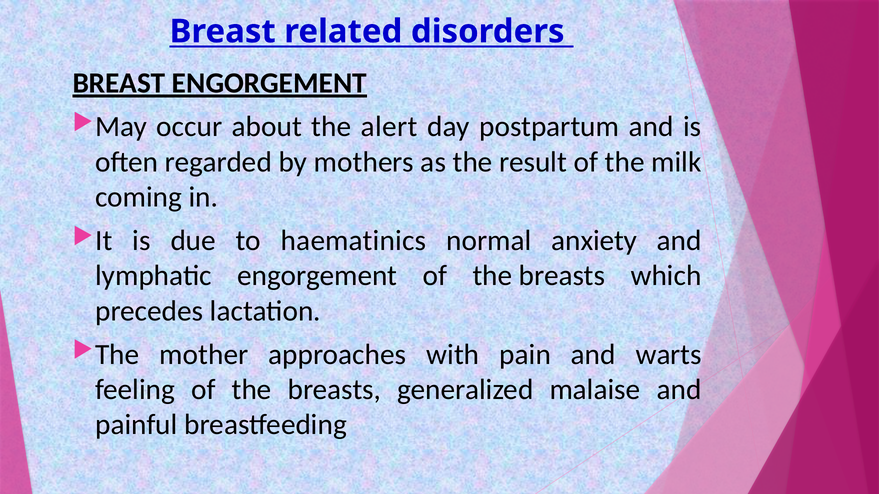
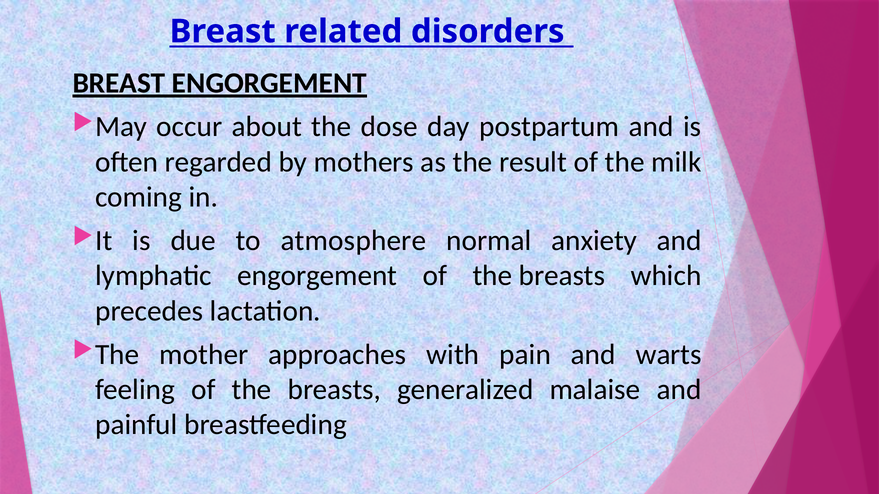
alert: alert -> dose
haematinics: haematinics -> atmosphere
